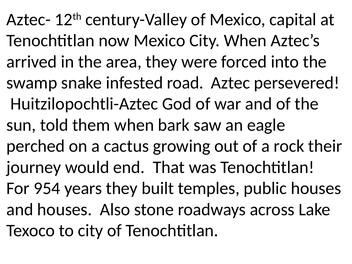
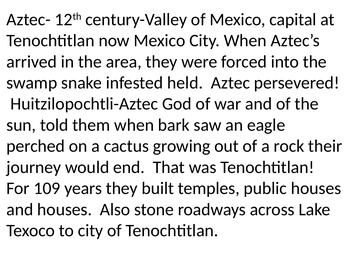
road: road -> held
954: 954 -> 109
